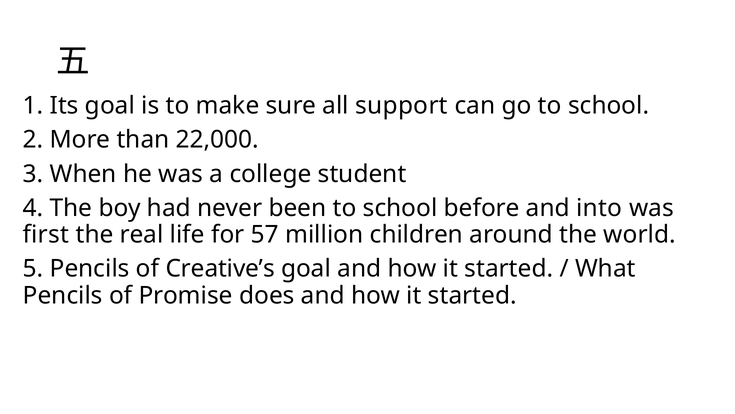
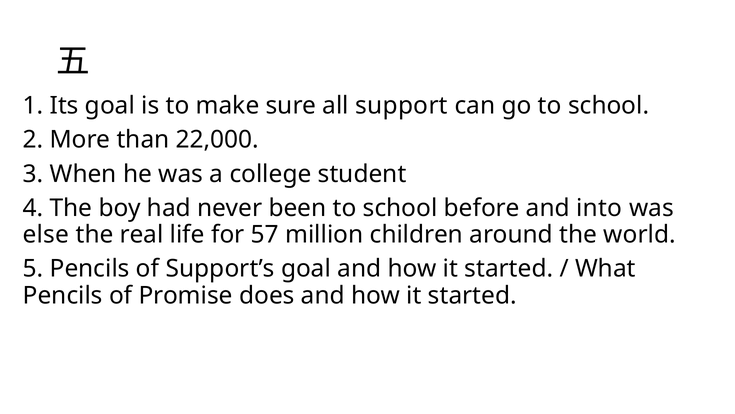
first: first -> else
Creative’s: Creative’s -> Support’s
